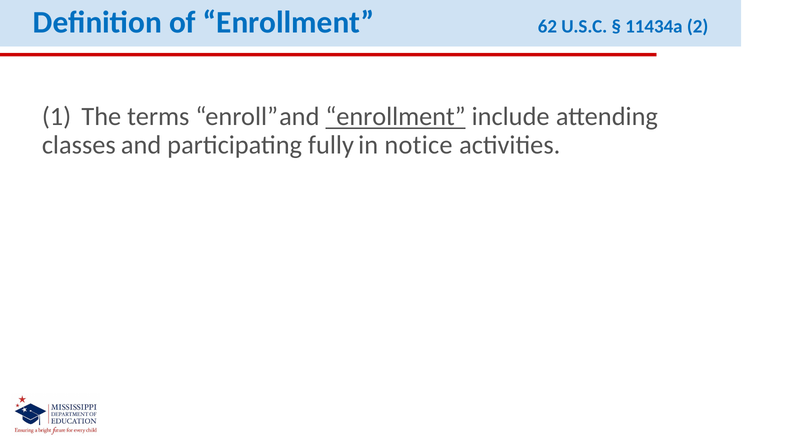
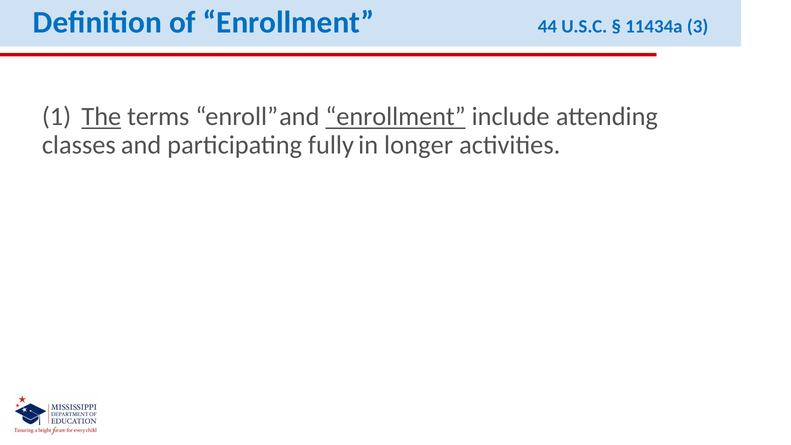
62: 62 -> 44
2: 2 -> 3
The underline: none -> present
notice: notice -> longer
